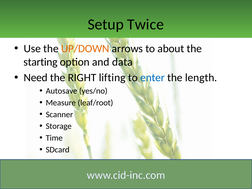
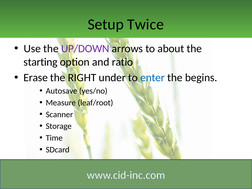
UP/DOWN colour: orange -> purple
data: data -> ratio
Need: Need -> Erase
lifting: lifting -> under
length: length -> begins
